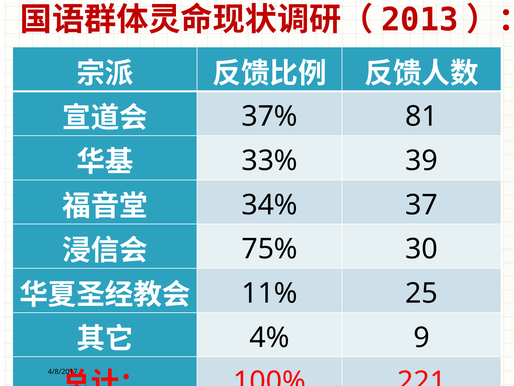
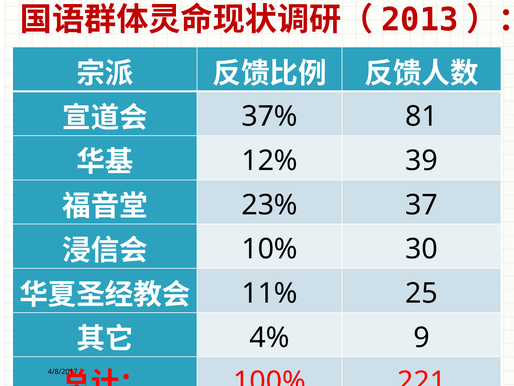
33%: 33% -> 12%
34%: 34% -> 23%
75%: 75% -> 10%
